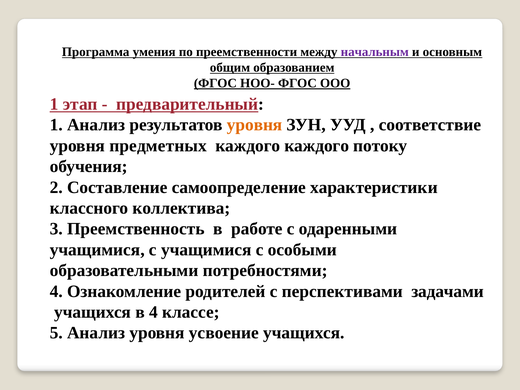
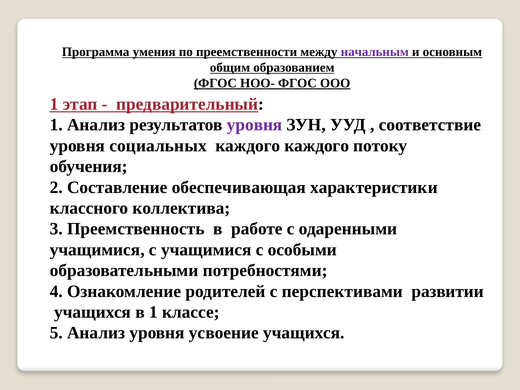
уровня at (255, 125) colour: orange -> purple
предметных: предметных -> социальных
самоопределение: самоопределение -> обеспечивающая
задачами: задачами -> развитии
в 4: 4 -> 1
